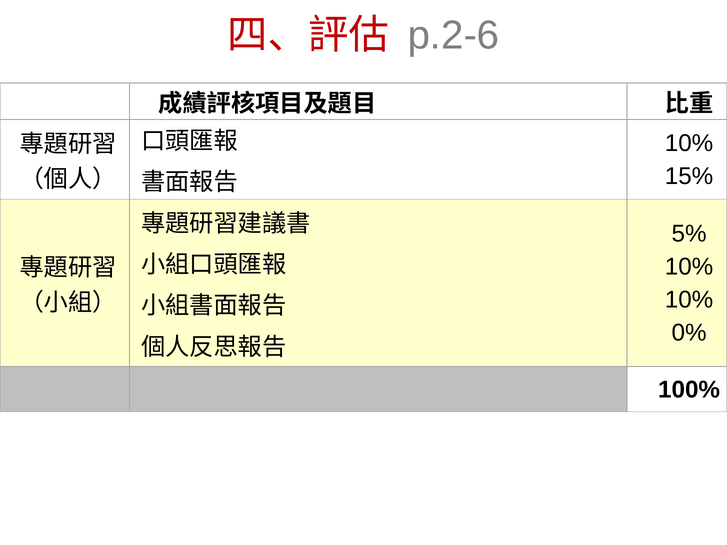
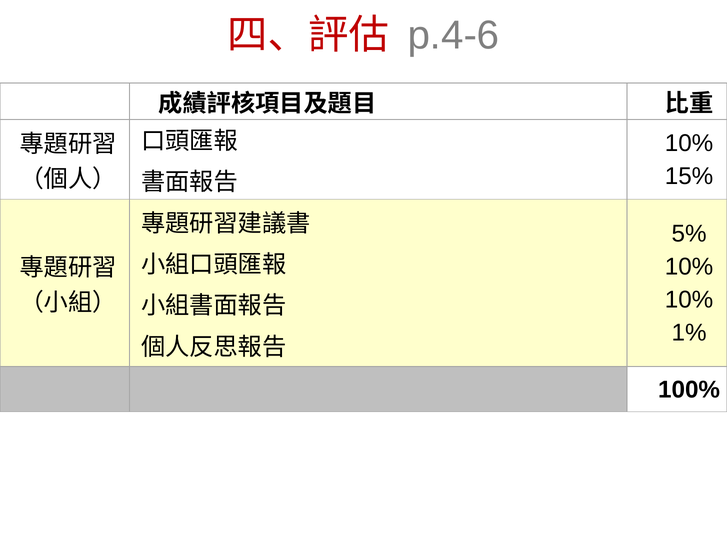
p.2-6: p.2-6 -> p.4-6
0%: 0% -> 1%
